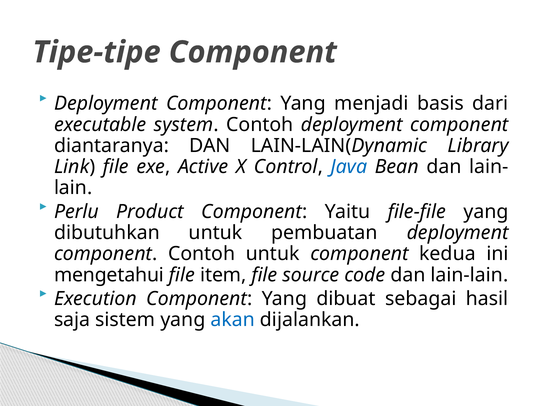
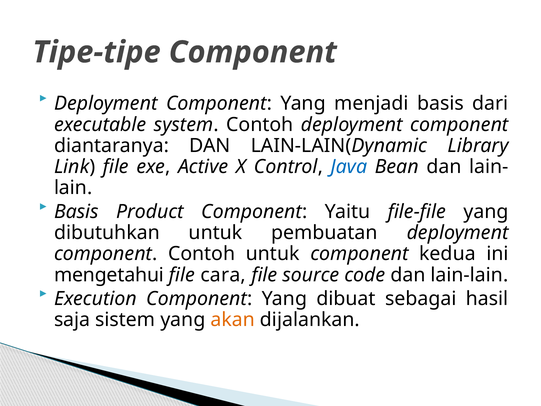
Perlu at (76, 212): Perlu -> Basis
item: item -> cara
akan colour: blue -> orange
